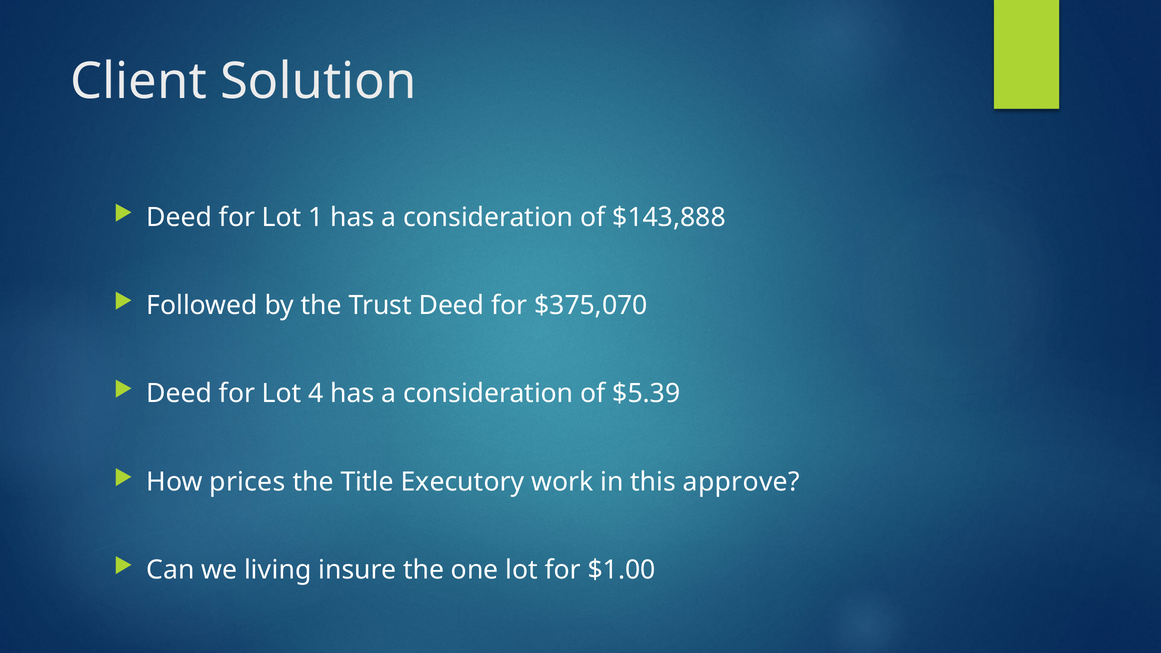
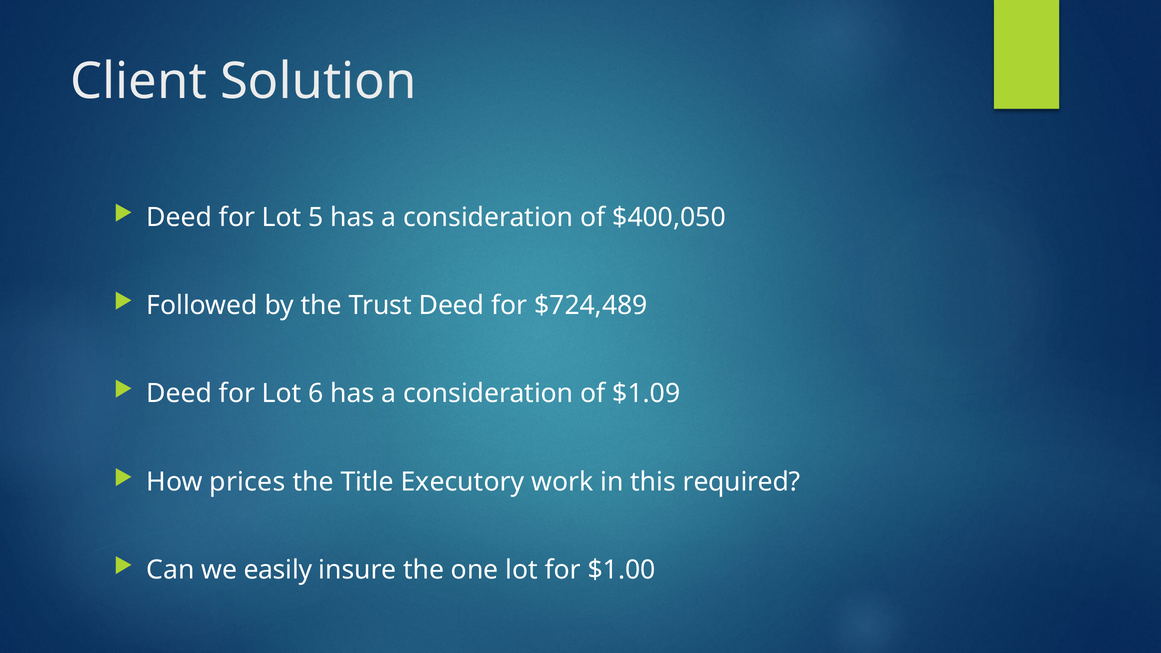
1: 1 -> 5
$143,888: $143,888 -> $400,050
$375,070: $375,070 -> $724,489
4: 4 -> 6
$5.39: $5.39 -> $1.09
approve: approve -> required
living: living -> easily
